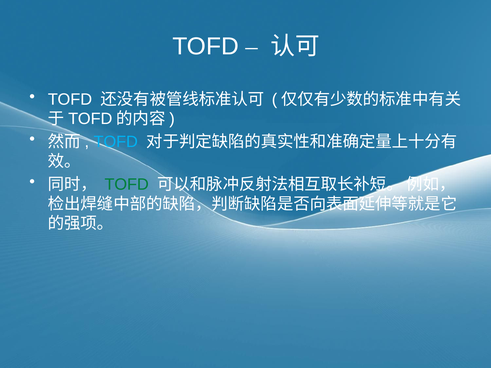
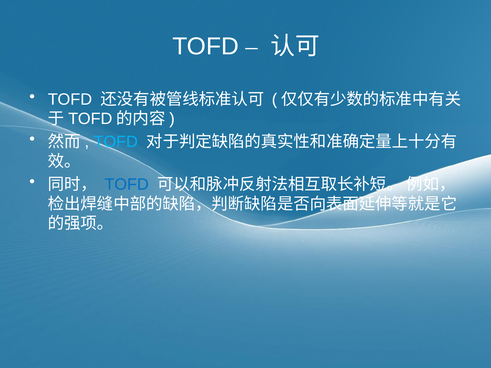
TOFD at (127, 184) colour: green -> blue
